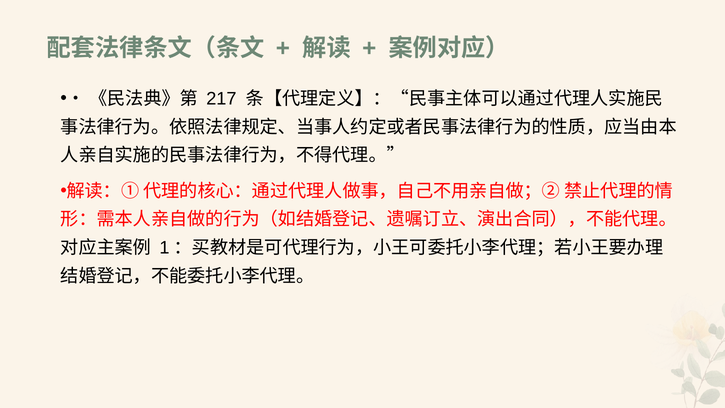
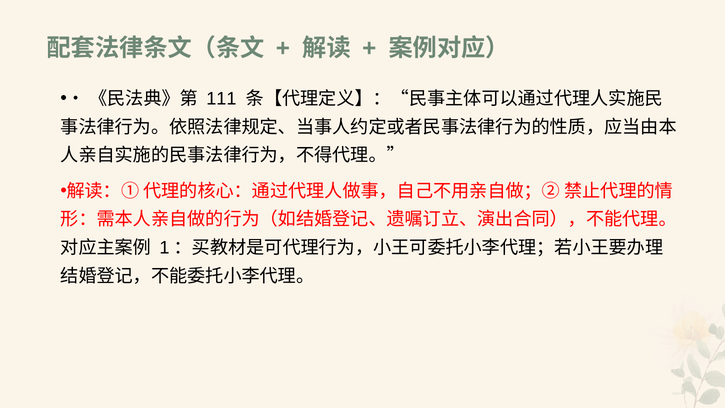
217: 217 -> 111
